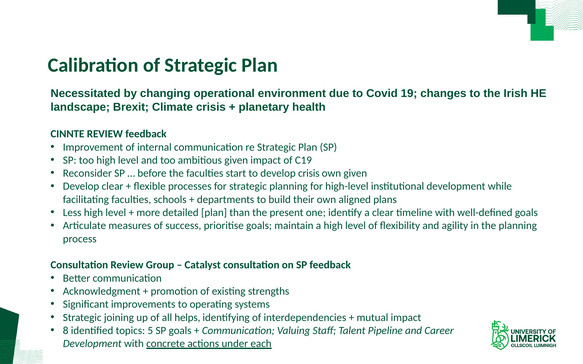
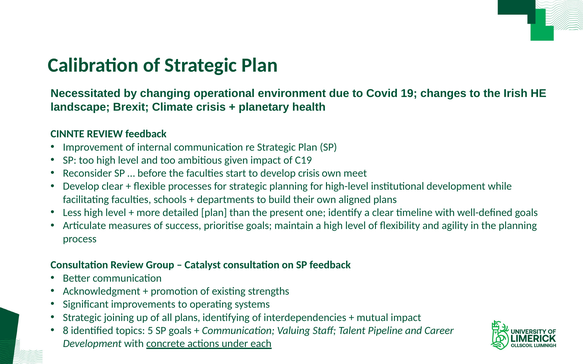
own given: given -> meet
all helps: helps -> plans
